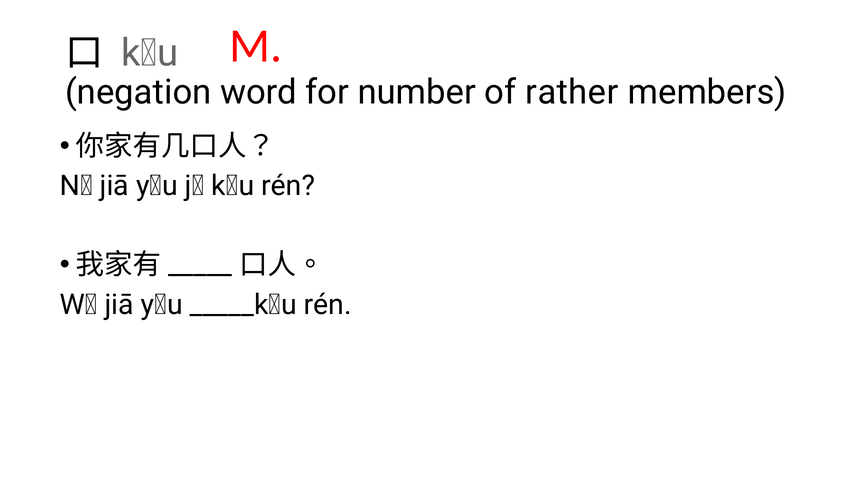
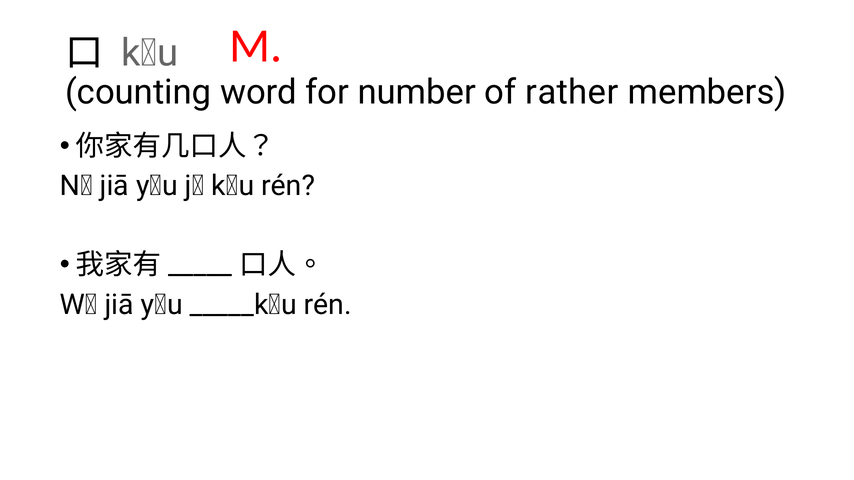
negation: negation -> counting
